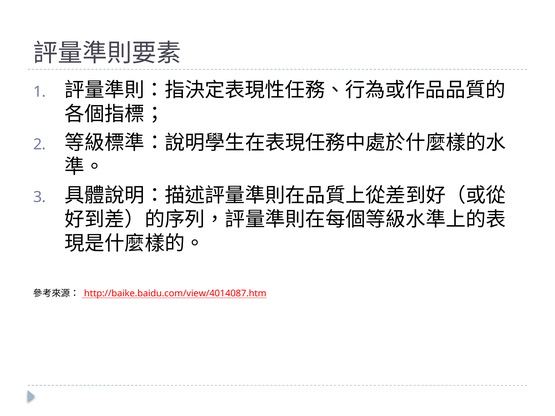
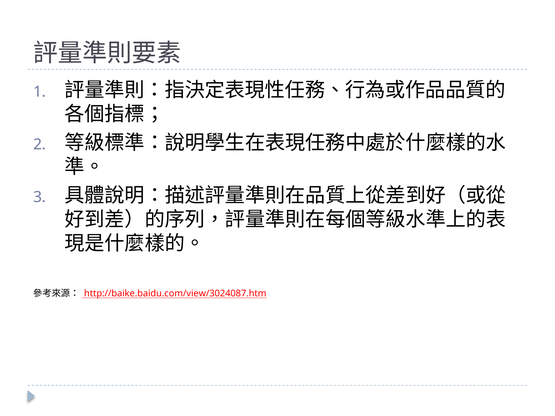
http://baike.baidu.com/view/4014087.htm: http://baike.baidu.com/view/4014087.htm -> http://baike.baidu.com/view/3024087.htm
